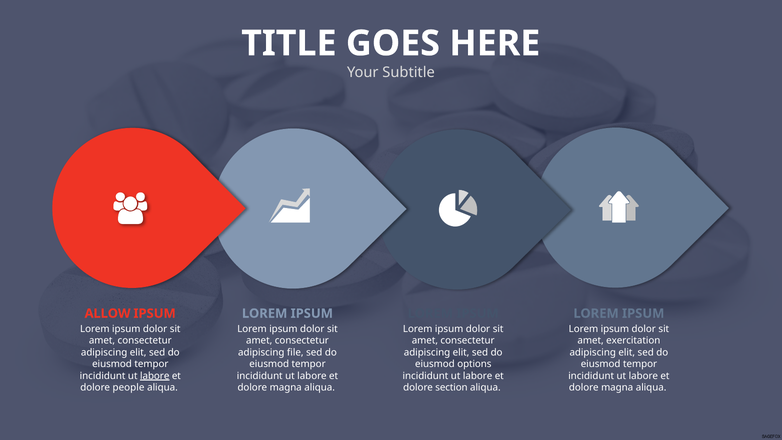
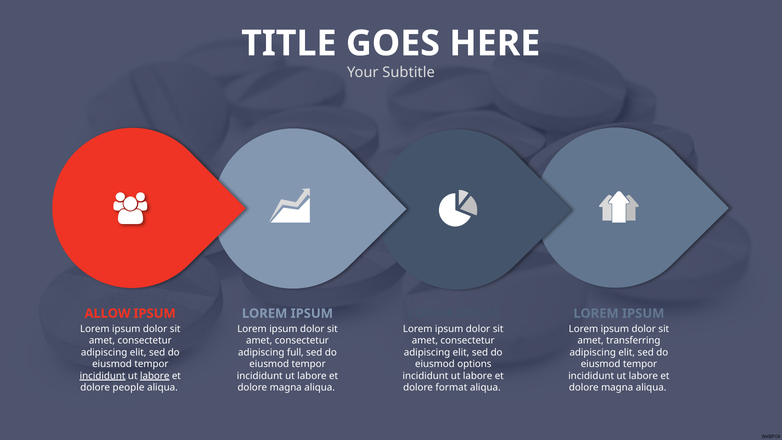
exercitation: exercitation -> transferring
file: file -> full
incididunt at (103, 376) underline: none -> present
section: section -> format
